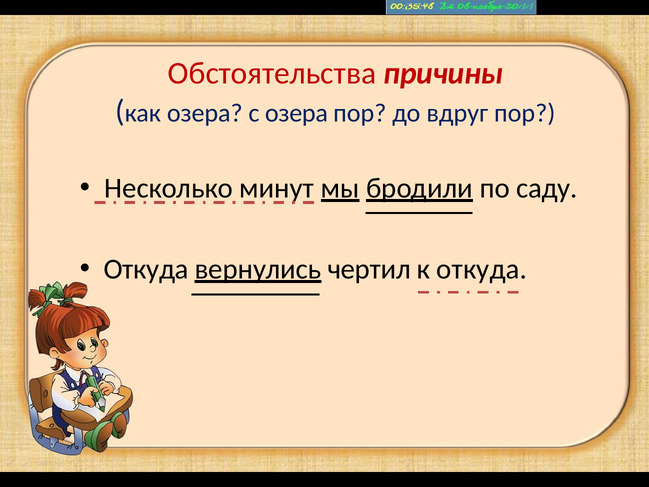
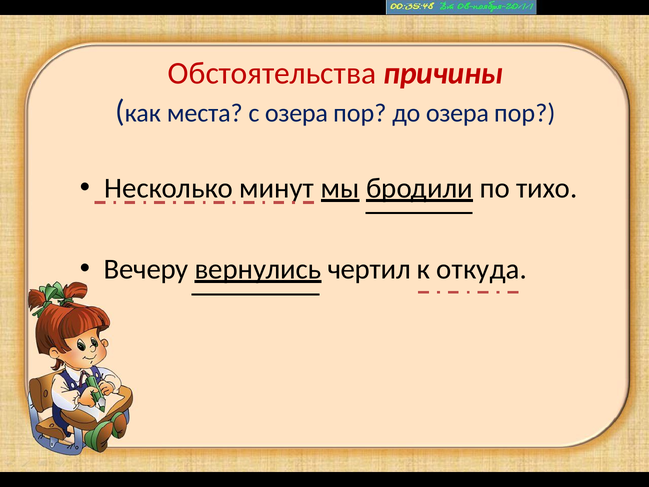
как озера: озера -> места
до вдруг: вдруг -> озера
саду: саду -> тихо
Откуда at (146, 269): Откуда -> Вечеру
